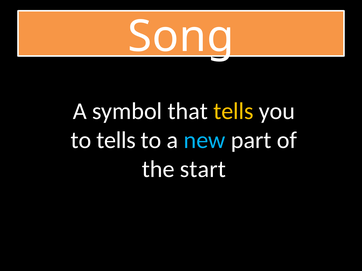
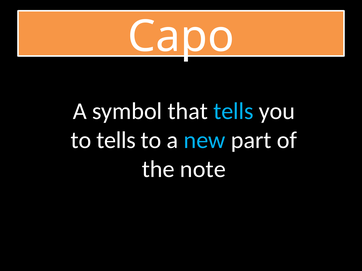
Song: Song -> Capo
tells at (233, 111) colour: yellow -> light blue
start: start -> note
